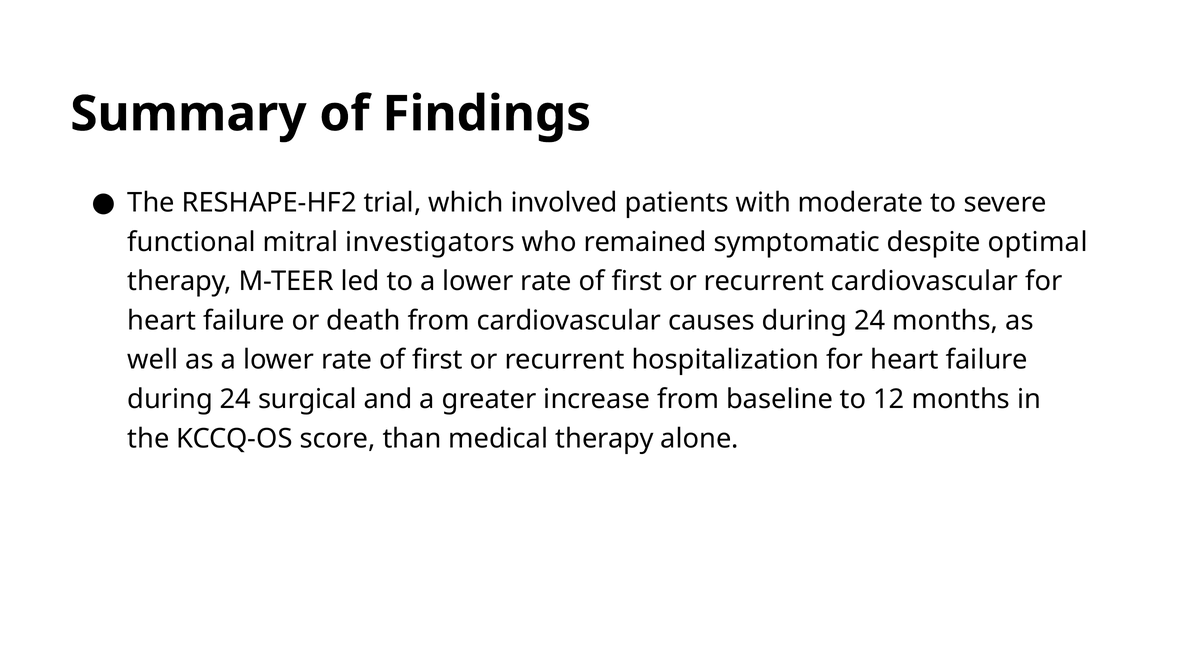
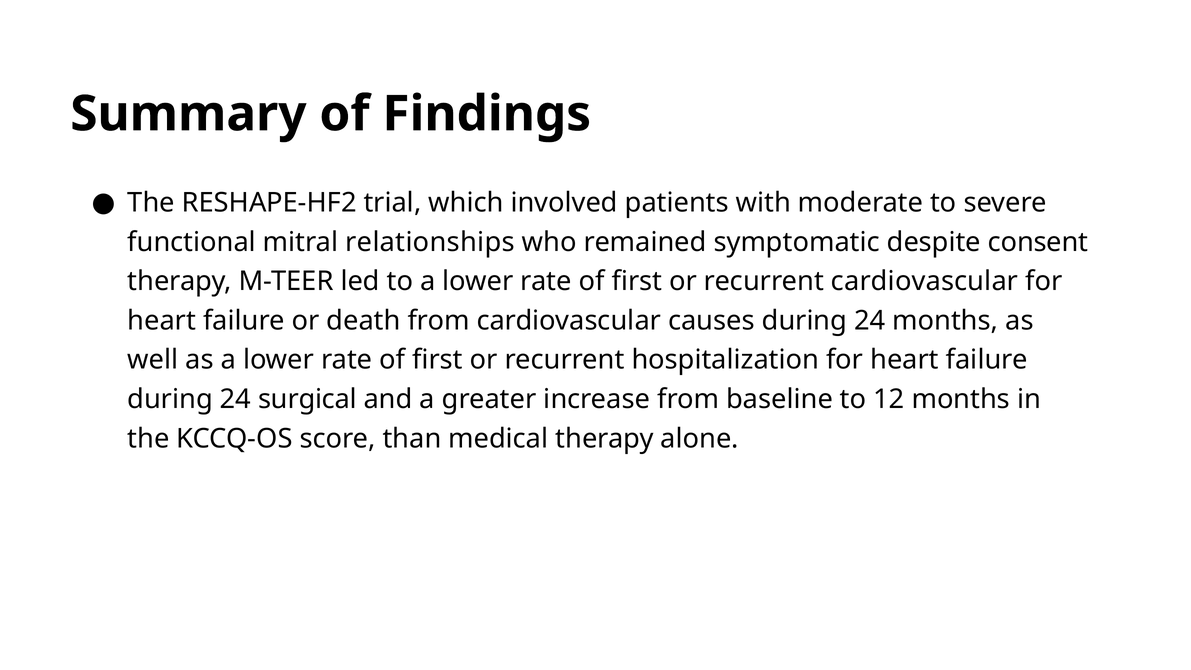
investigators: investigators -> relationships
optimal: optimal -> consent
